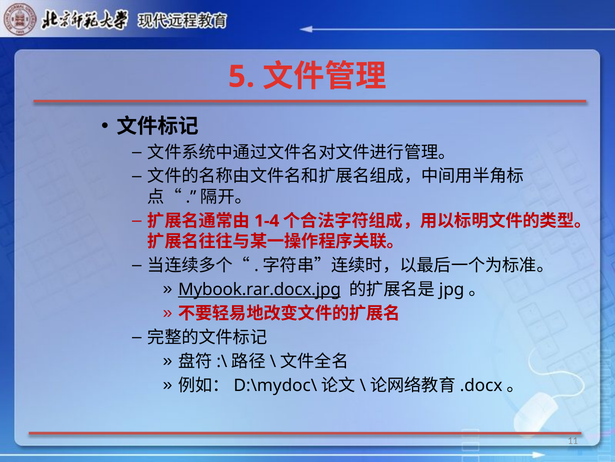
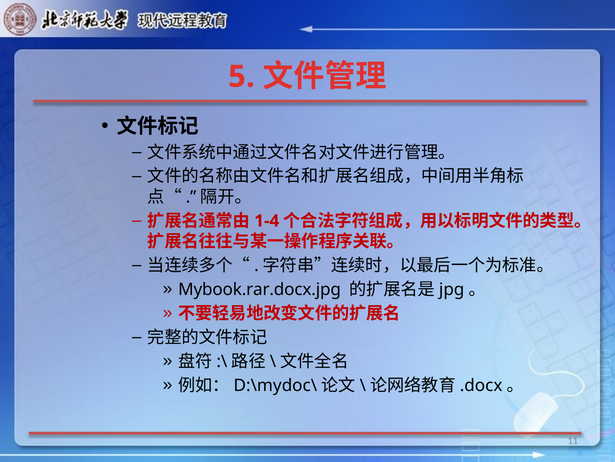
Mybook.rar.docx.jpg underline: present -> none
